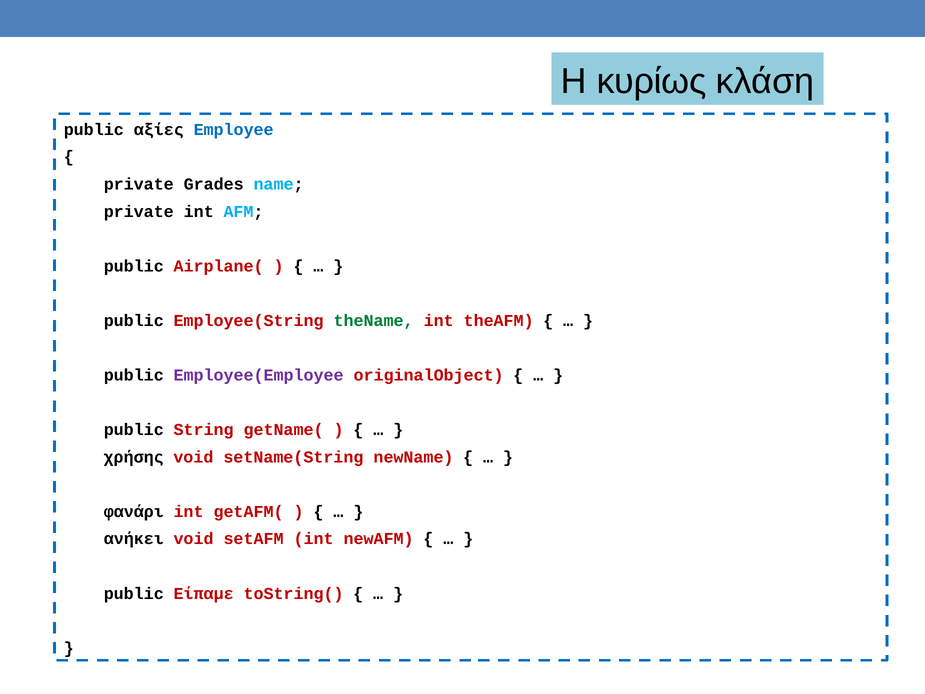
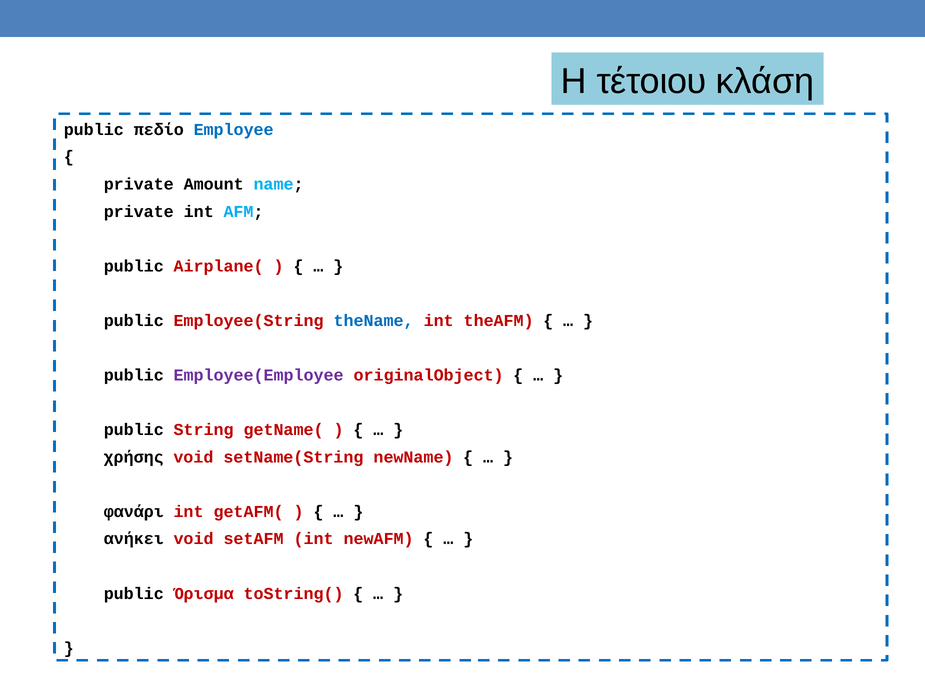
κυρίως: κυρίως -> τέτοιου
αξίες: αξίες -> πεδίο
Grades: Grades -> Amount
theName colour: green -> blue
Είπαμε: Είπαμε -> Όρισμα
